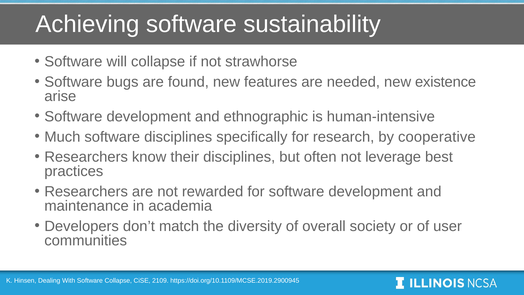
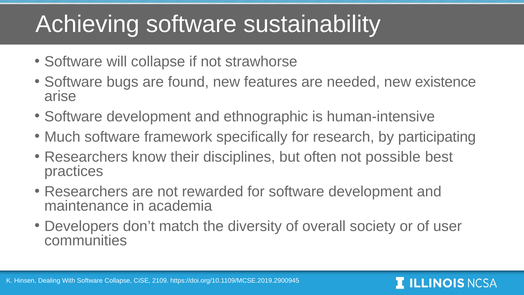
software disciplines: disciplines -> framework
cooperative: cooperative -> participating
leverage: leverage -> possible
